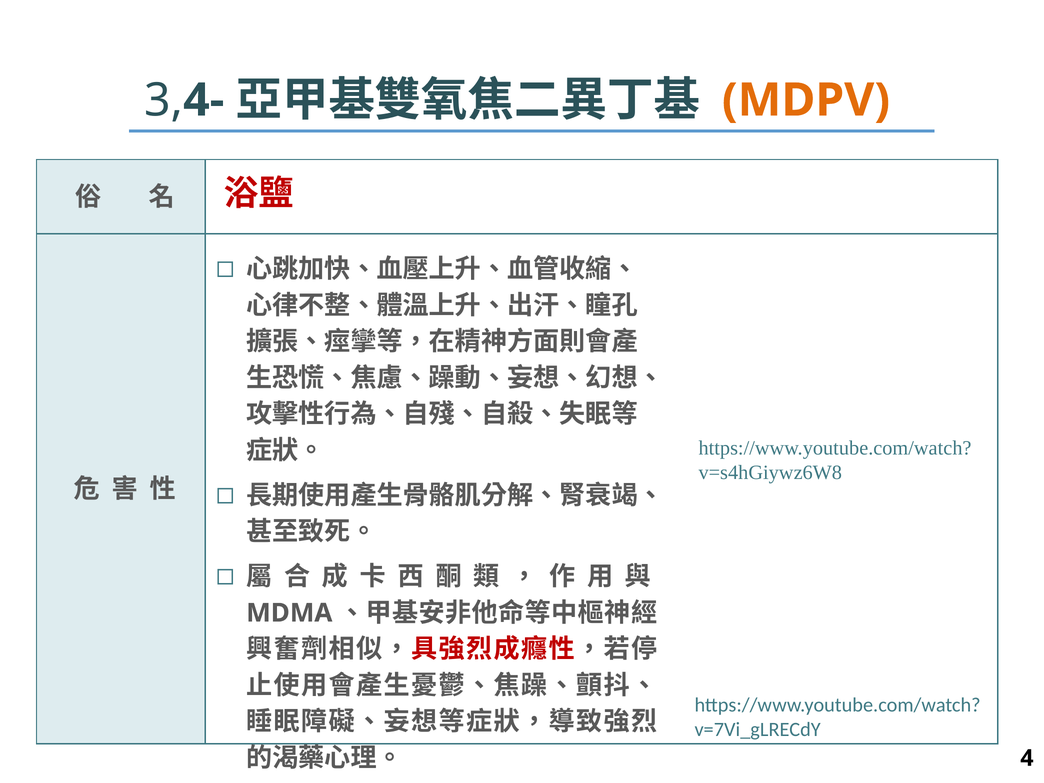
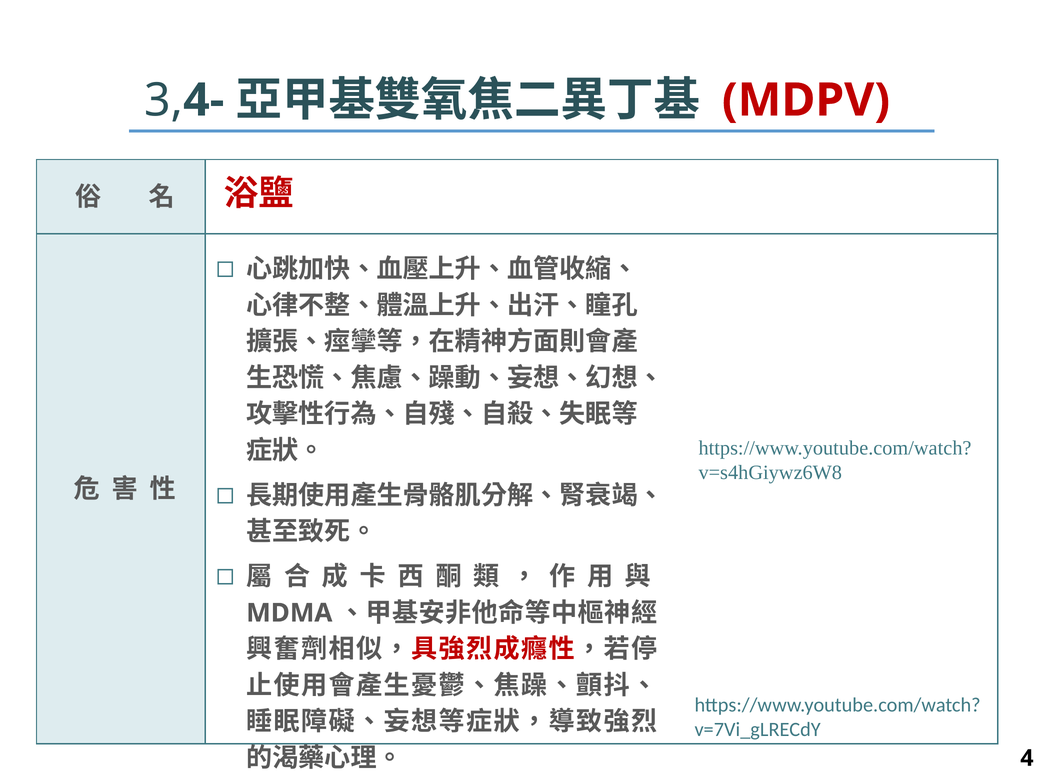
MDPV colour: orange -> red
